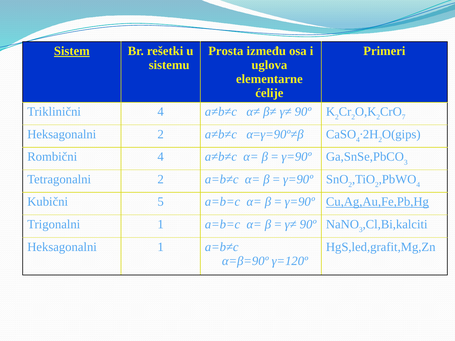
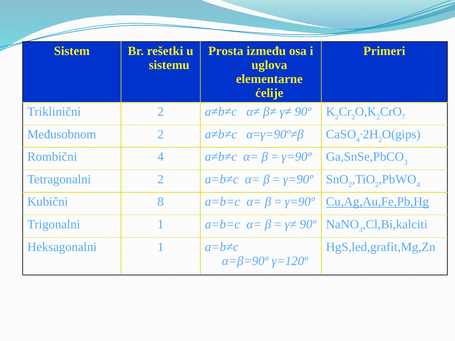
Sistem underline: present -> none
Triklinični 4: 4 -> 2
Heksagonalni at (62, 134): Heksagonalni -> Međusobnom
5: 5 -> 8
